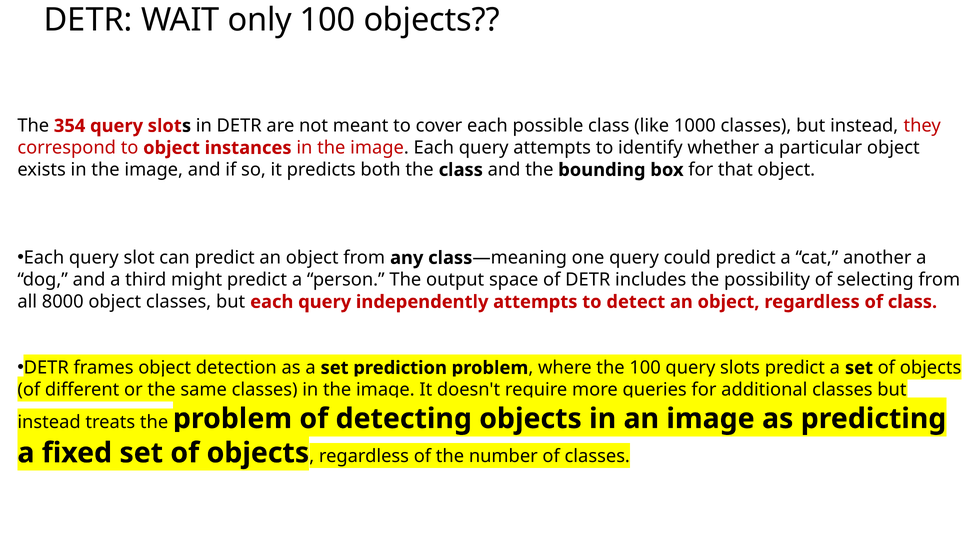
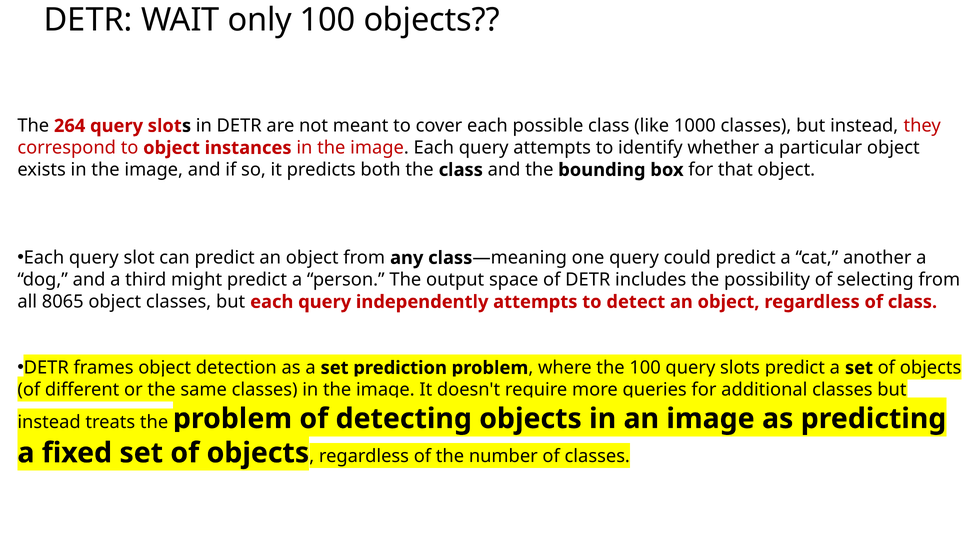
354: 354 -> 264
8000: 8000 -> 8065
